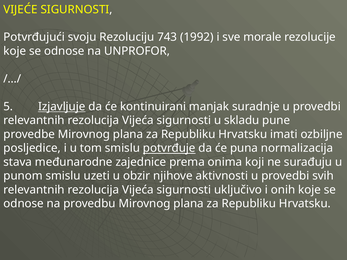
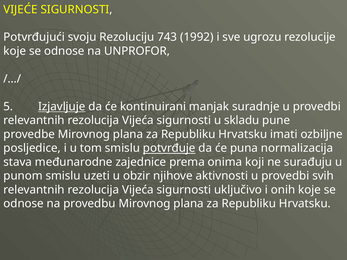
morale: morale -> ugrozu
